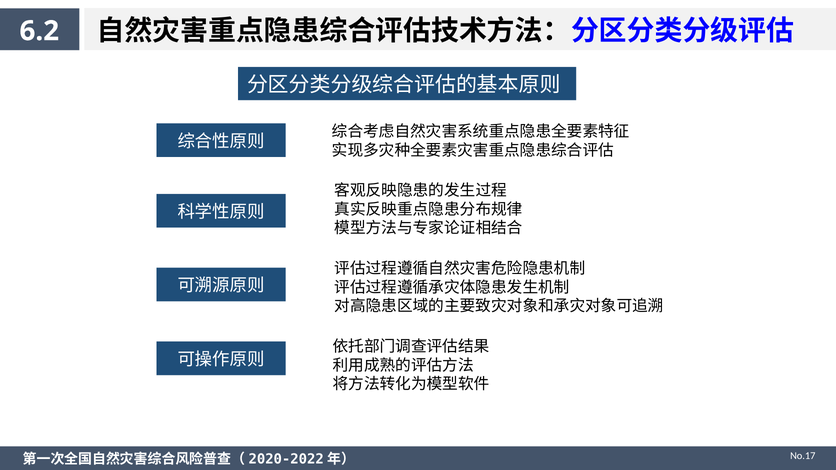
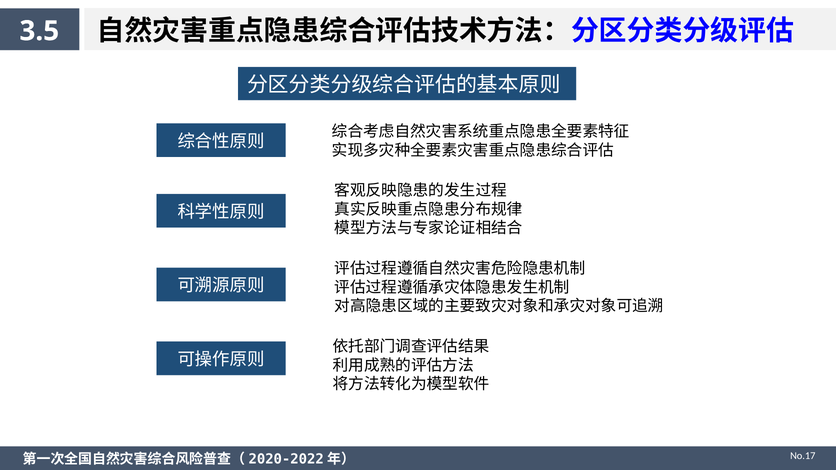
6.2: 6.2 -> 3.5
